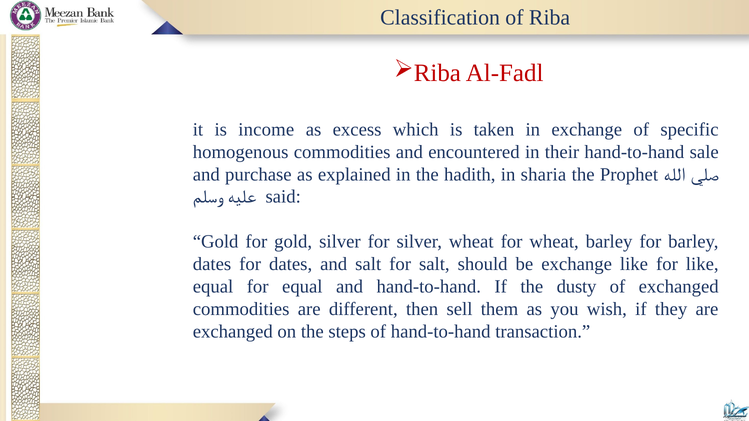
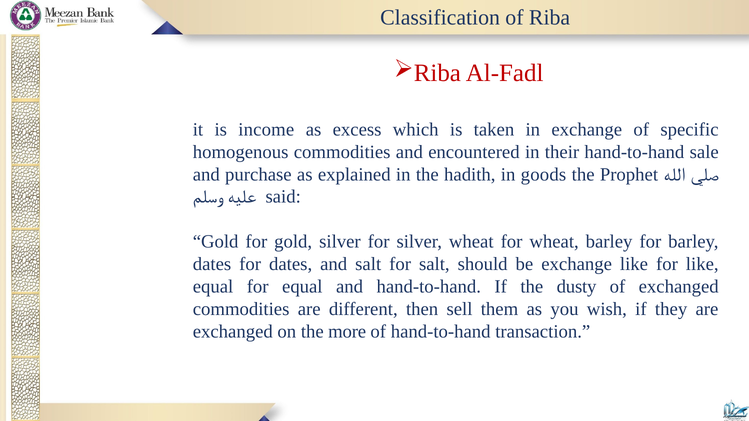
in sharia: sharia -> goods
steps: steps -> more
